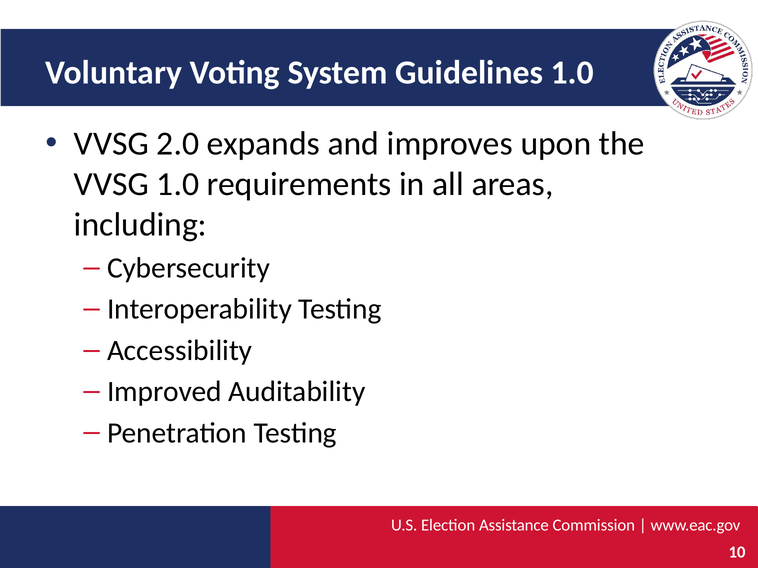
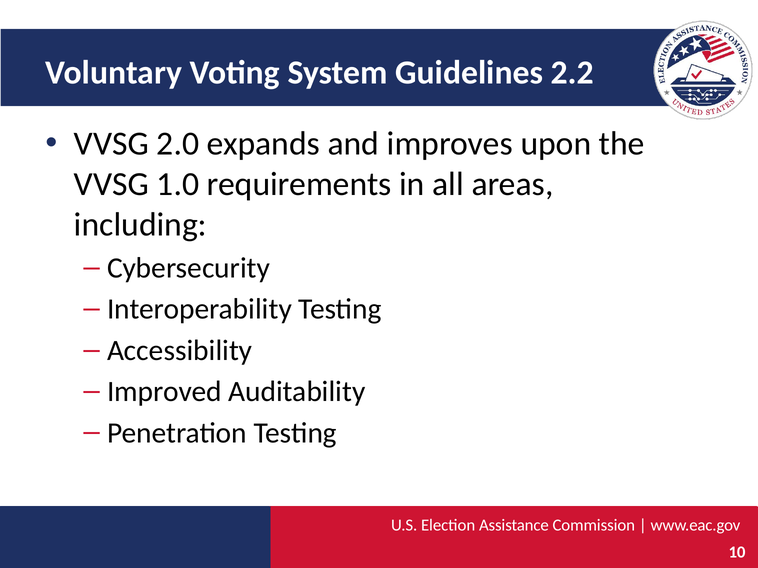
Guidelines 1.0: 1.0 -> 2.2
